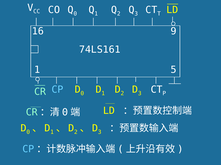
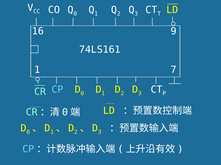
5: 5 -> 7
